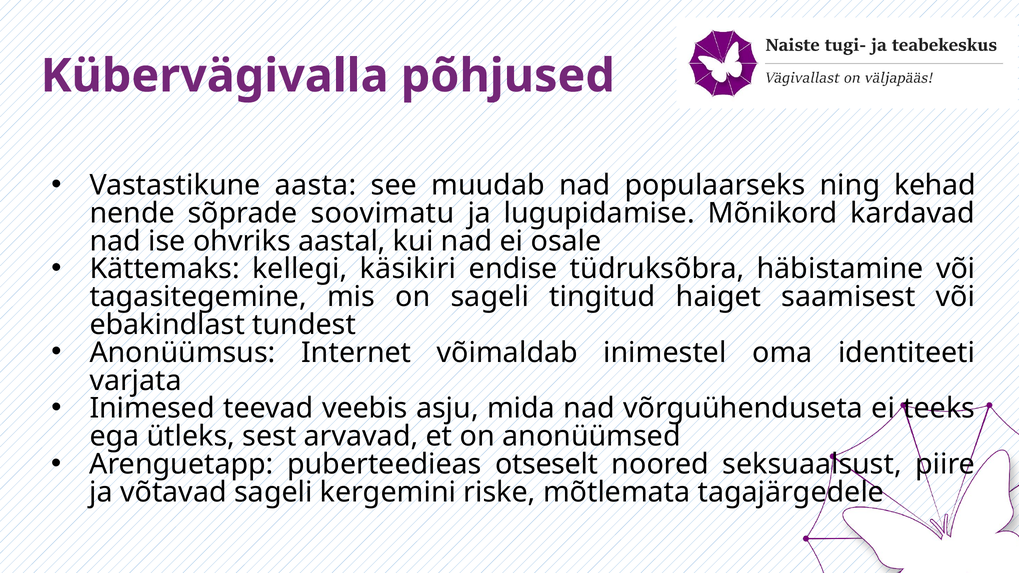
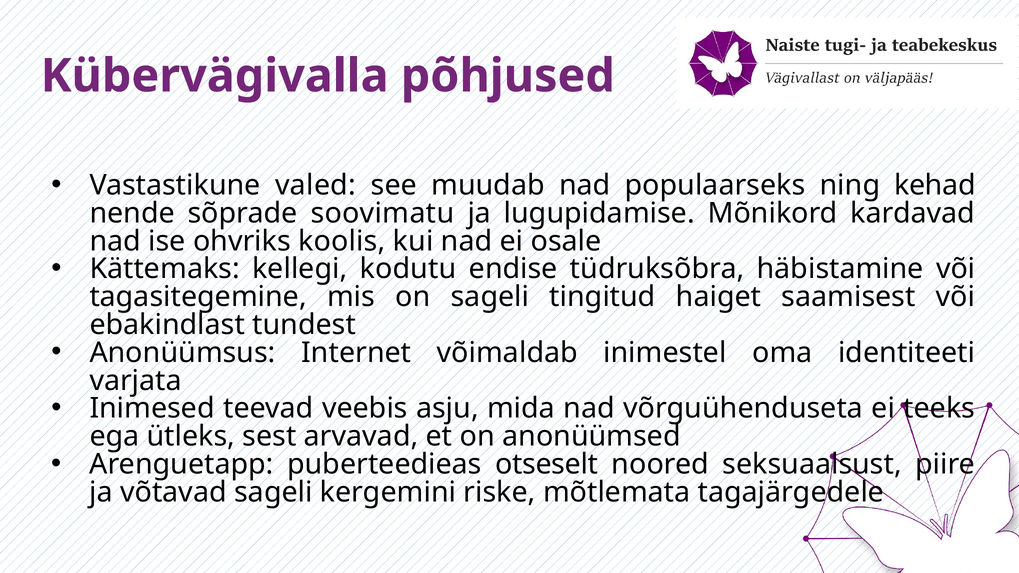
aasta: aasta -> valed
aastal: aastal -> koolis
käsikiri: käsikiri -> kodutu
